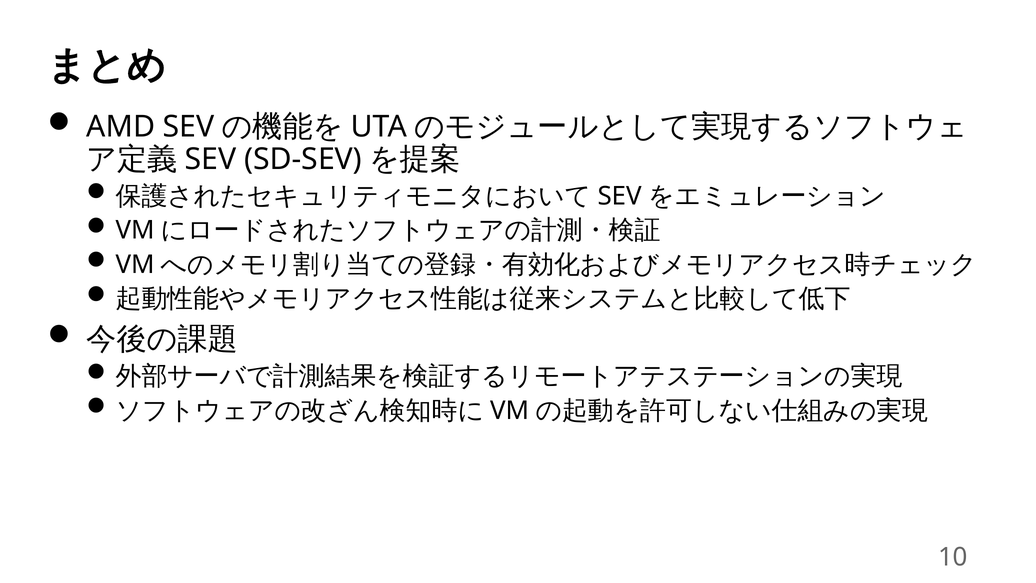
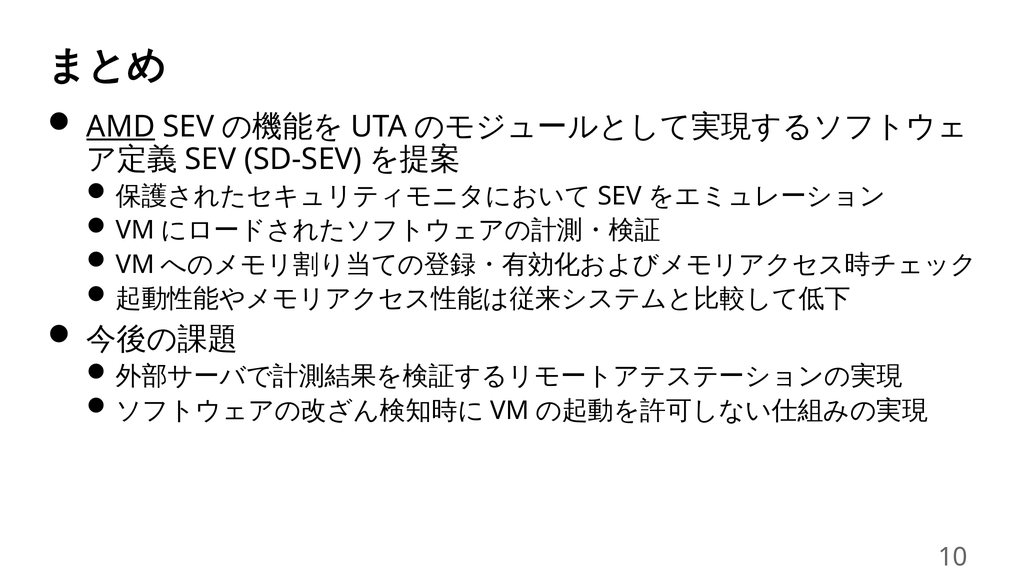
AMD underline: none -> present
